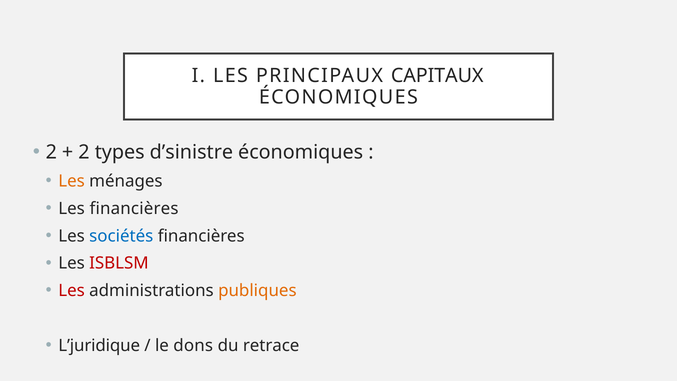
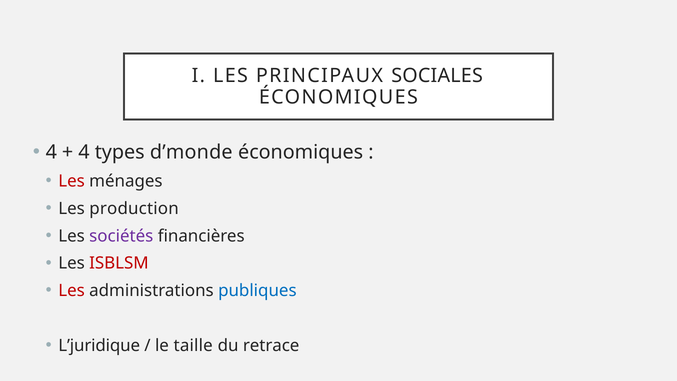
CAPITAUX: CAPITAUX -> SOCIALES
2 at (51, 152): 2 -> 4
2 at (84, 152): 2 -> 4
d’sinistre: d’sinistre -> d’monde
Les at (72, 181) colour: orange -> red
Les financières: financières -> production
sociétés colour: blue -> purple
publiques colour: orange -> blue
dons: dons -> taille
